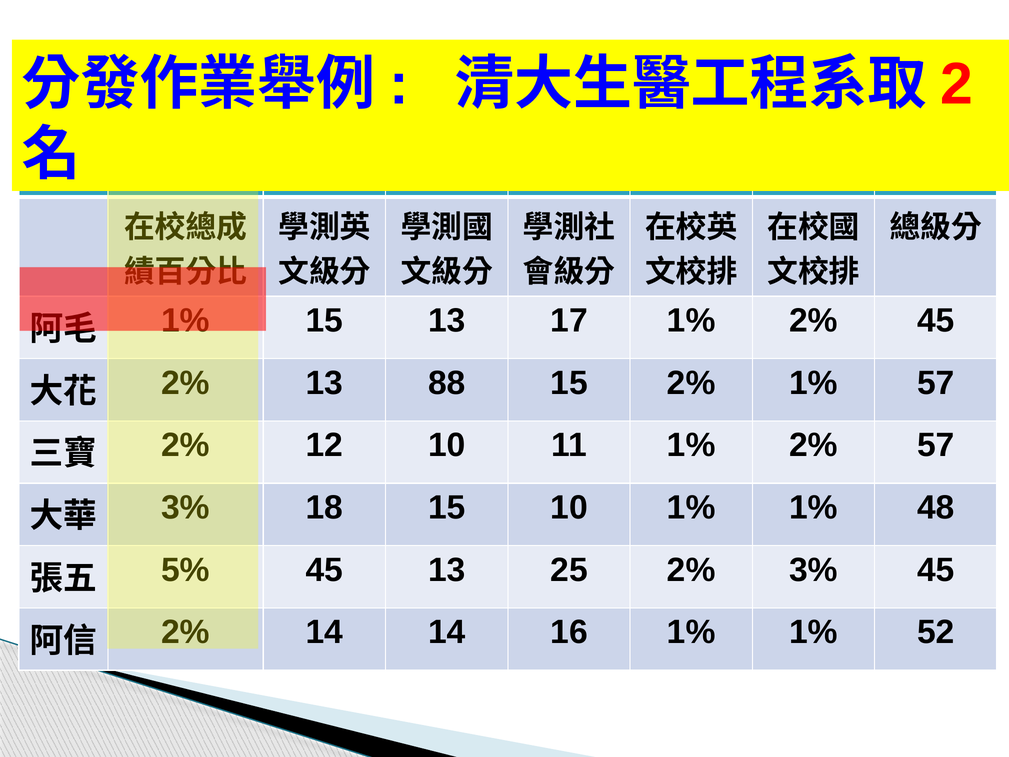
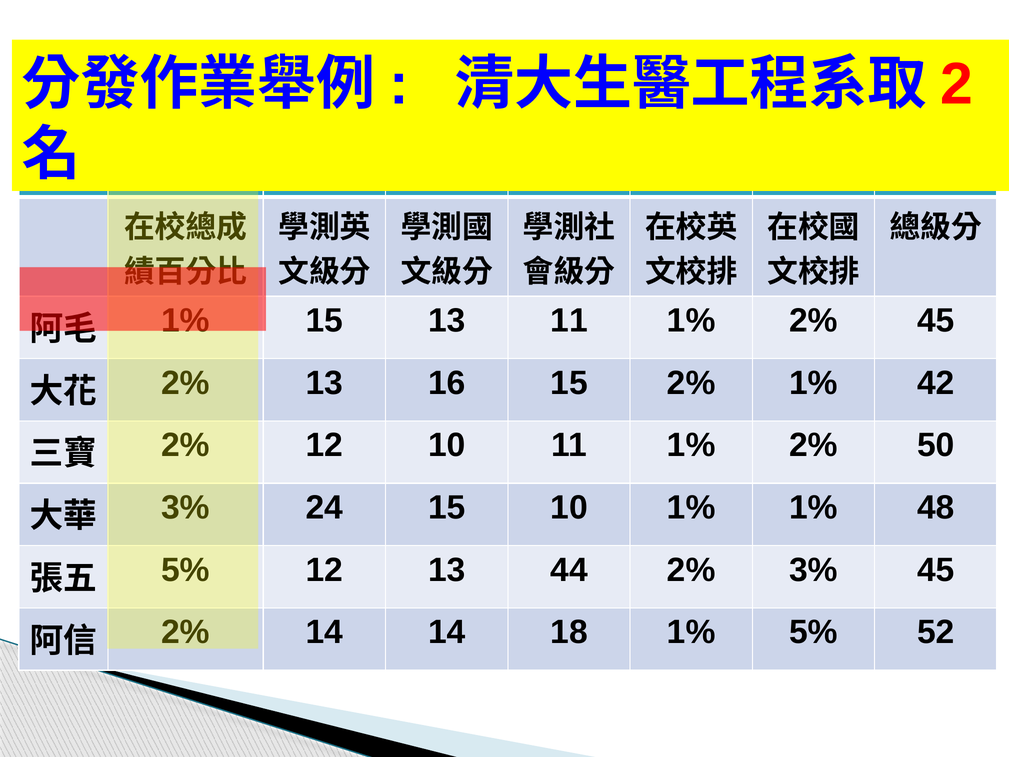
13 17: 17 -> 11
88: 88 -> 16
1% 57: 57 -> 42
2% 57: 57 -> 50
18: 18 -> 24
45 at (324, 570): 45 -> 12
25: 25 -> 44
16: 16 -> 18
1% at (814, 632): 1% -> 5%
